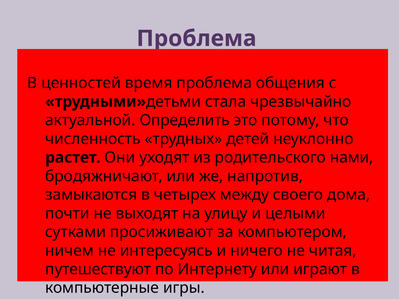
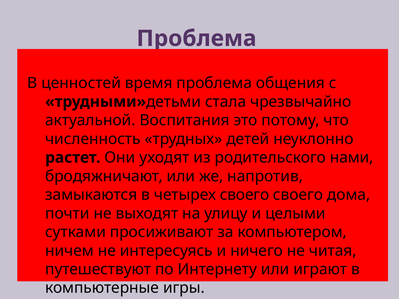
Определить: Определить -> Воспитания
четырех между: между -> своего
